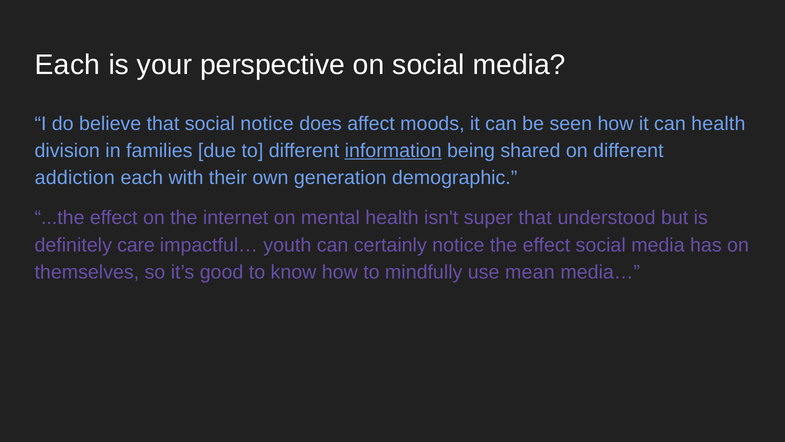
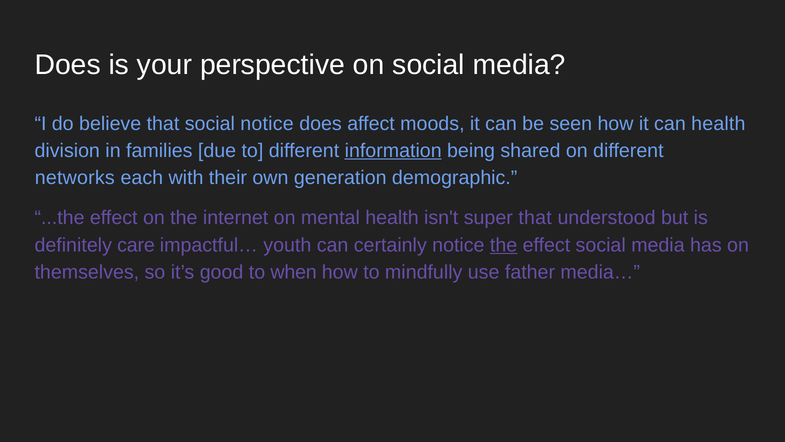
Each at (68, 65): Each -> Does
addiction: addiction -> networks
the at (504, 245) underline: none -> present
know: know -> when
mean: mean -> father
